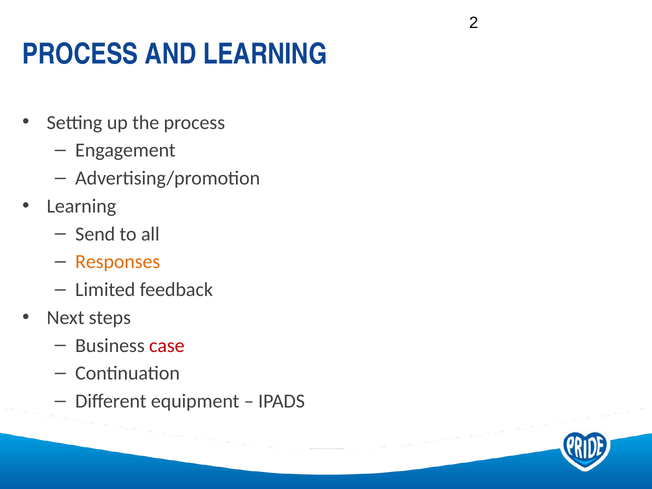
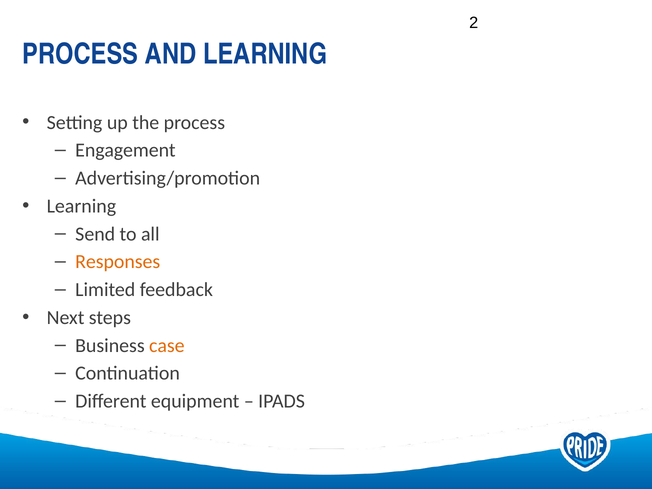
case colour: red -> orange
